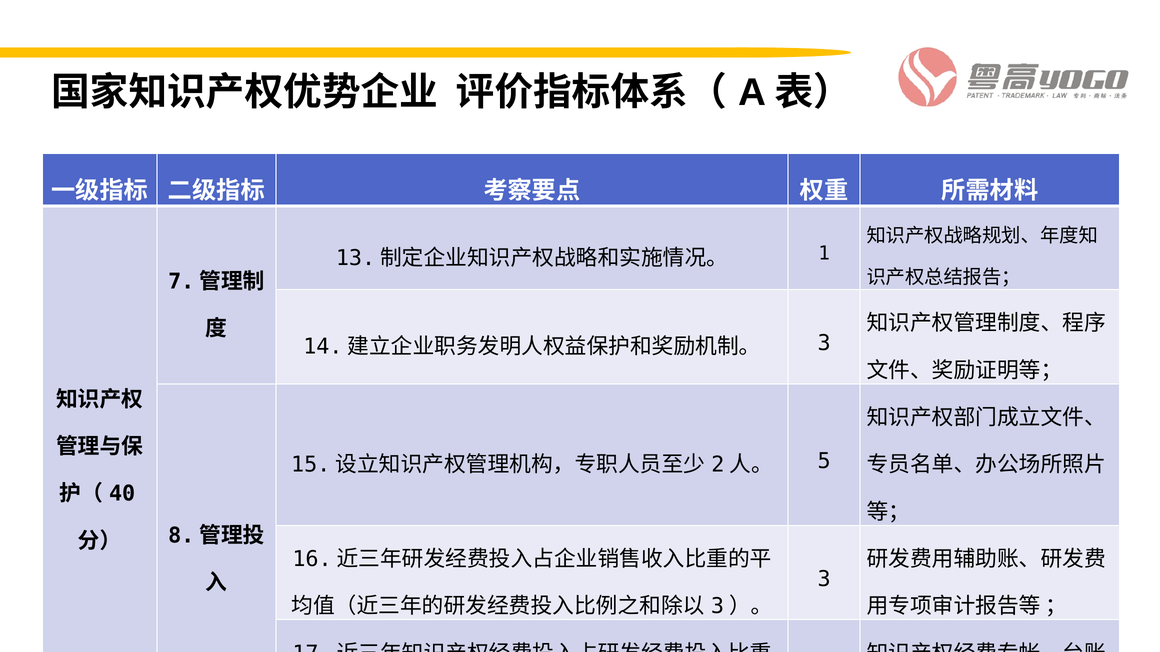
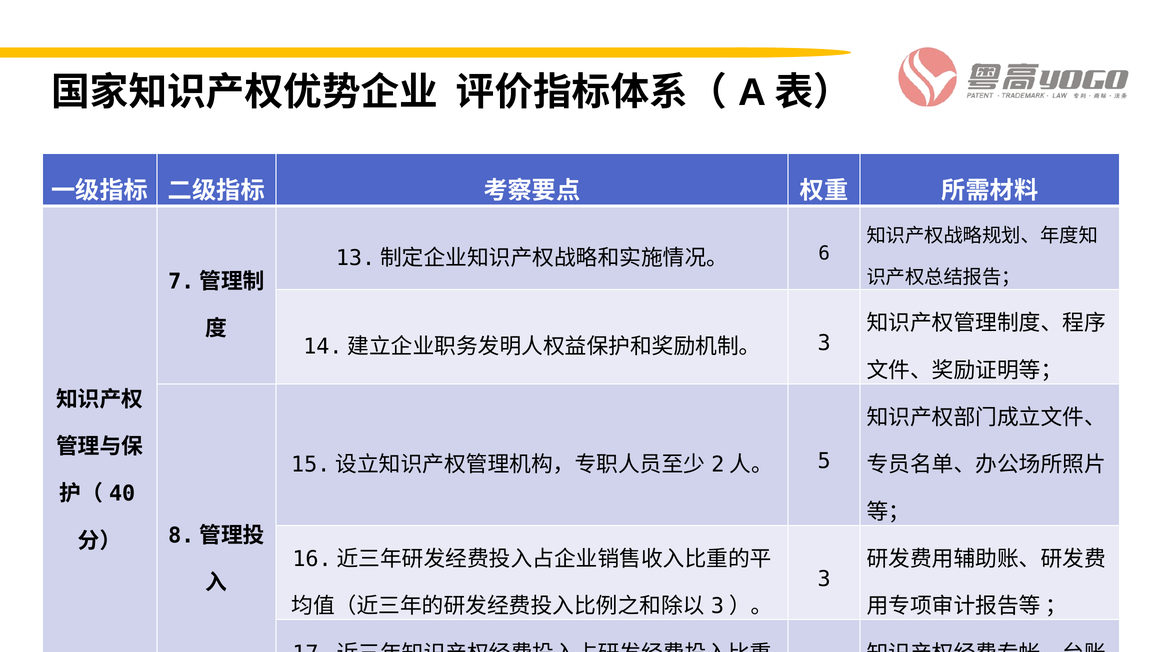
1: 1 -> 6
